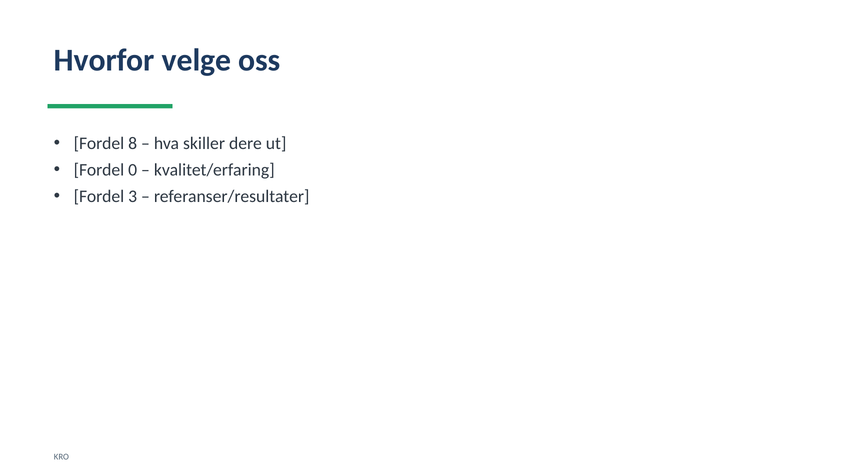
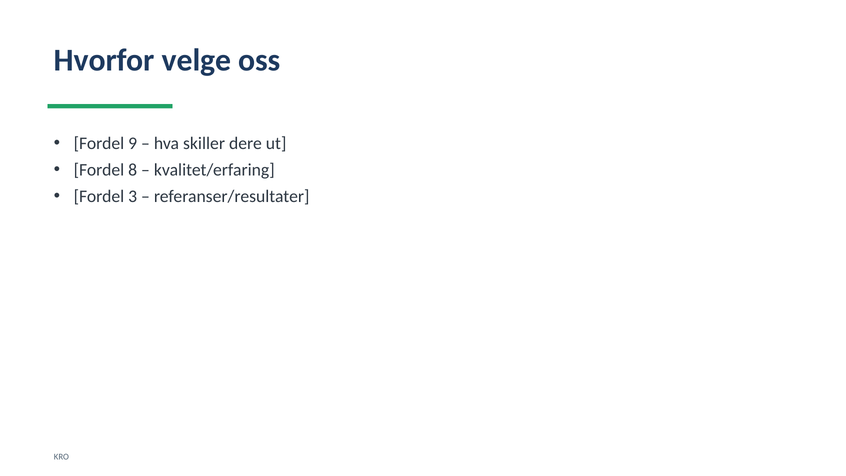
8: 8 -> 9
0: 0 -> 8
